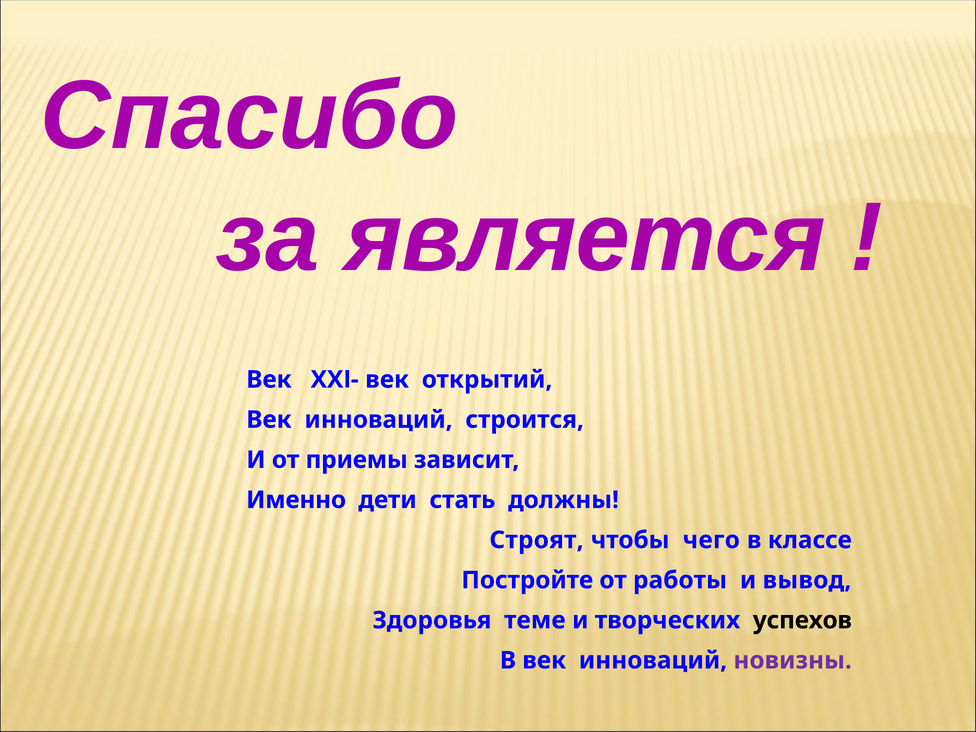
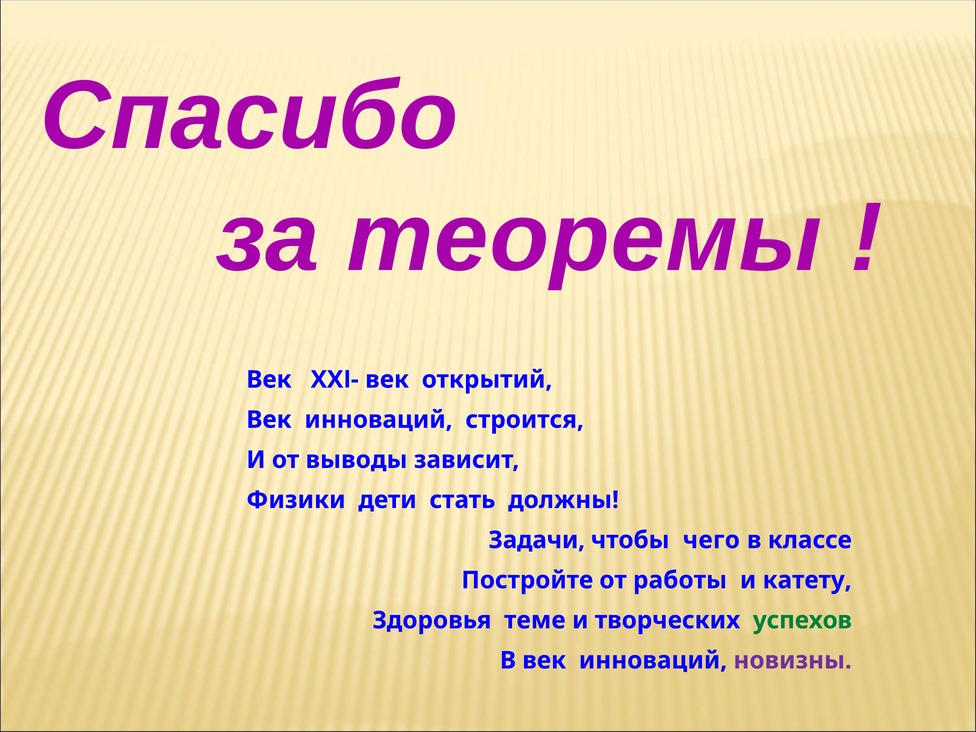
является: является -> теоремы
приемы: приемы -> выводы
Именно: Именно -> Физики
Строят: Строят -> Задачи
вывод: вывод -> катету
успехов colour: black -> green
